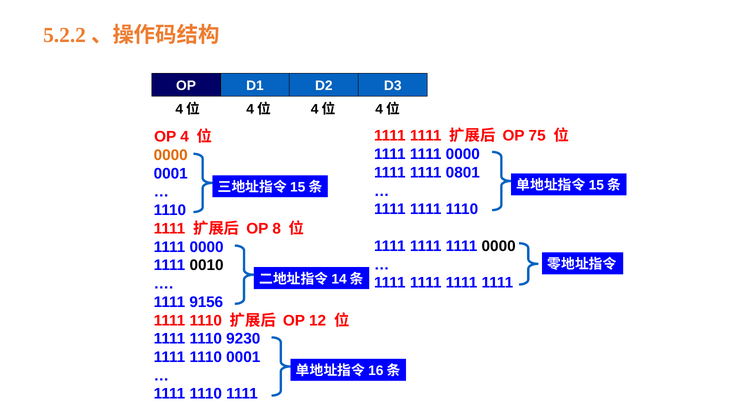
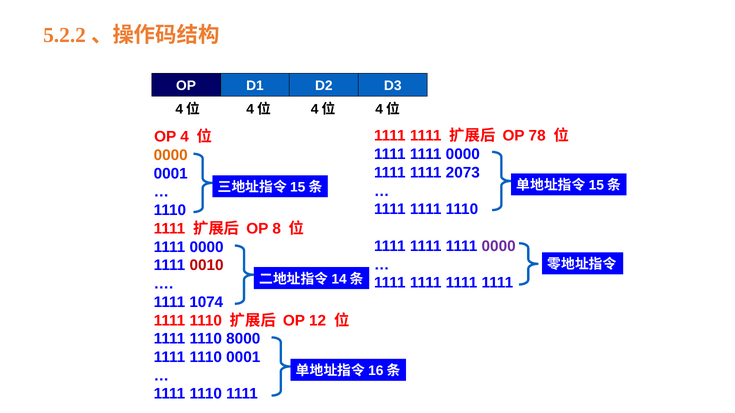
75: 75 -> 78
0801: 0801 -> 2073
0000 at (499, 246) colour: black -> purple
0010 colour: black -> red
9156: 9156 -> 1074
9230: 9230 -> 8000
